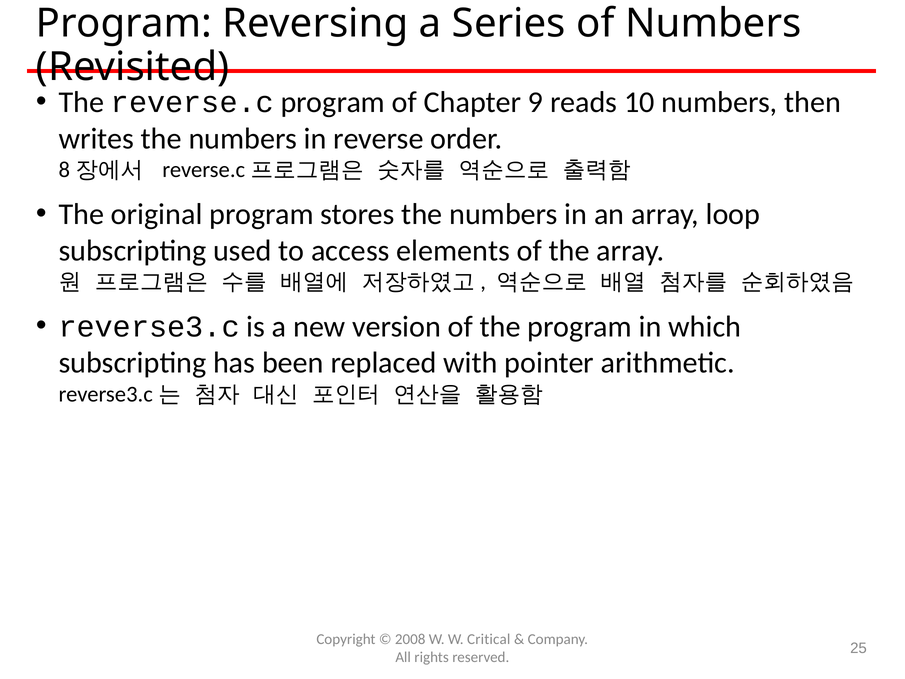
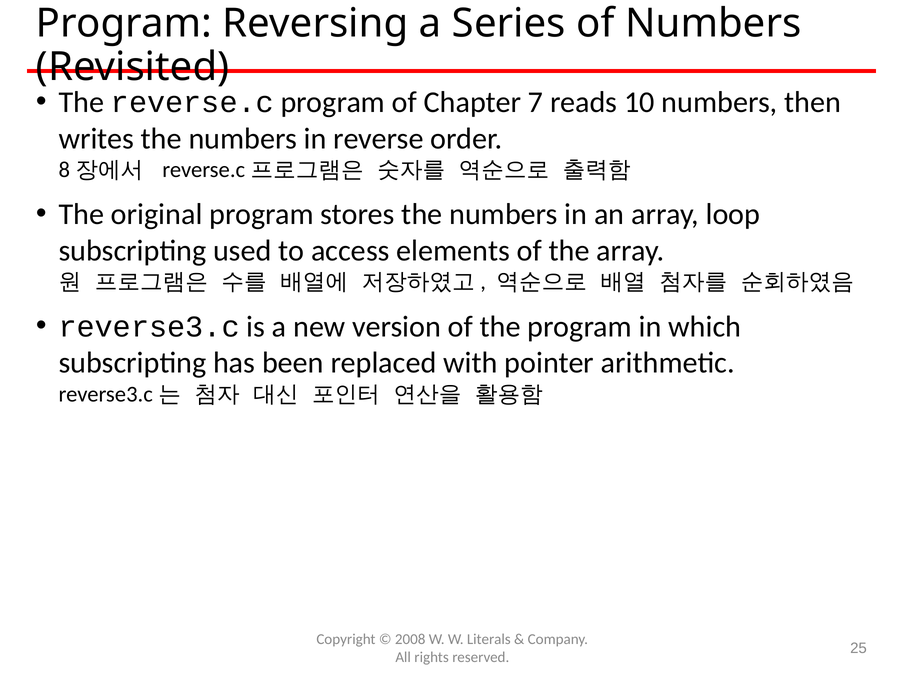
9: 9 -> 7
Critical: Critical -> Literals
